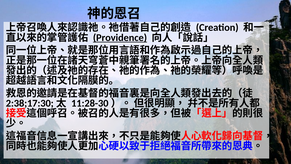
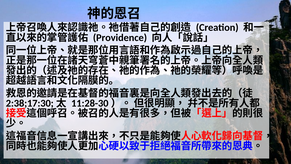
Providence underline: present -> none
